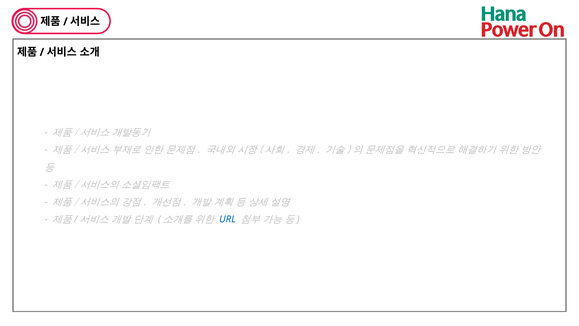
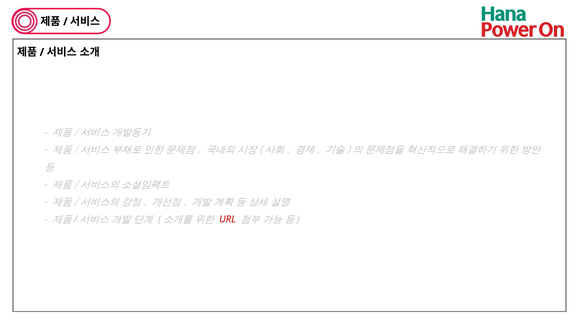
URL colour: blue -> red
